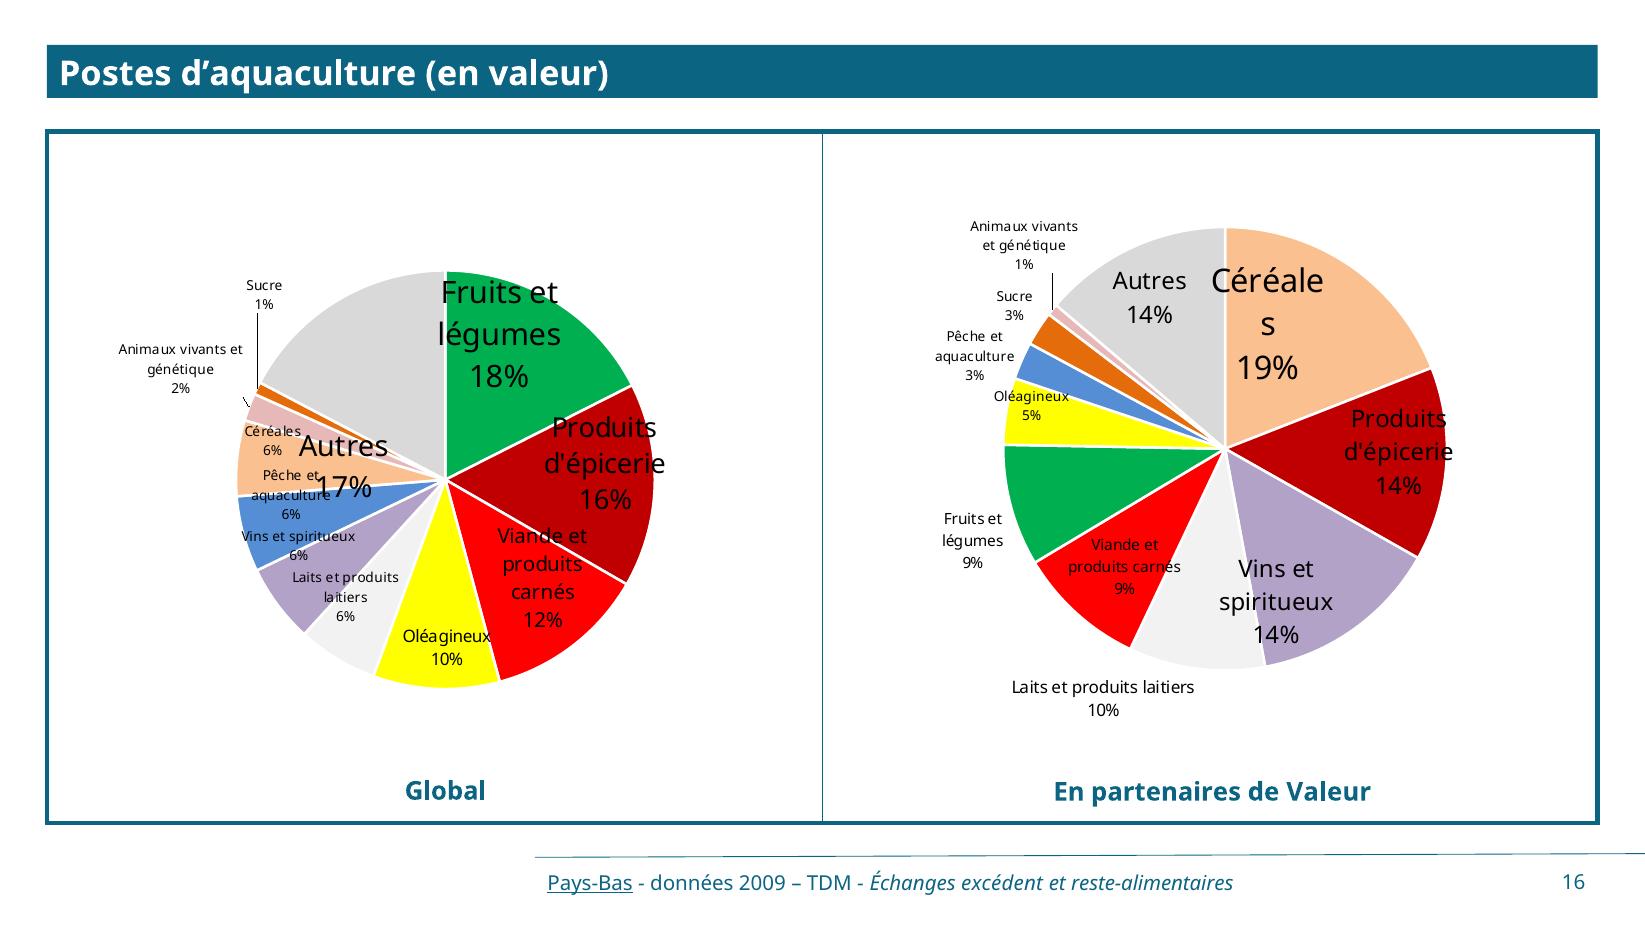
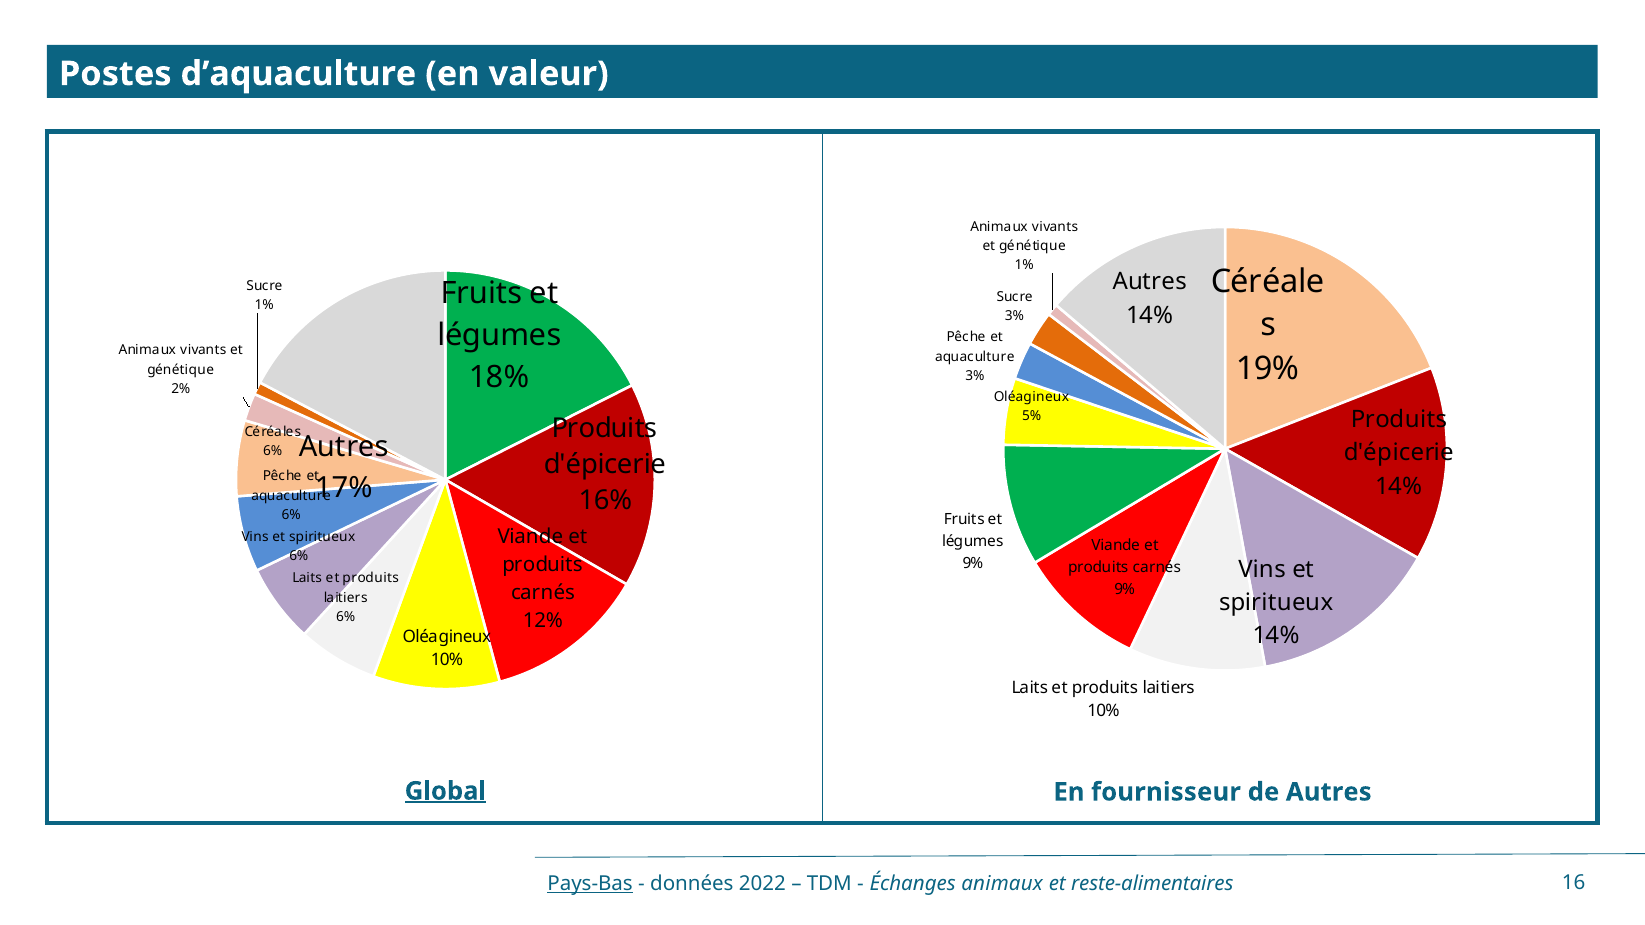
Global underline: none -> present
partenaires: partenaires -> fournisseur
de Valeur: Valeur -> Autres
2009: 2009 -> 2022
Échanges excédent: excédent -> animaux
